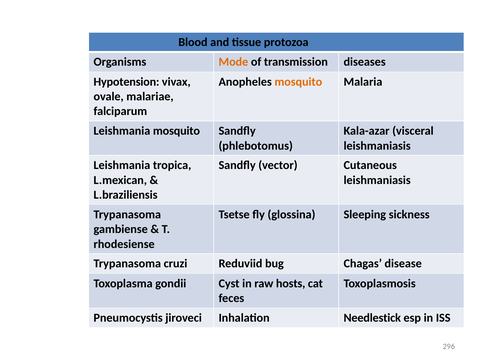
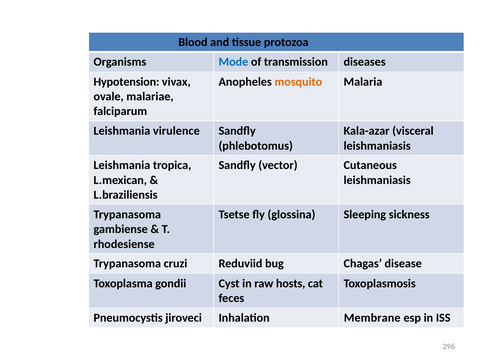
Mode colour: orange -> blue
Leishmania mosquito: mosquito -> virulence
Needlestick: Needlestick -> Membrane
